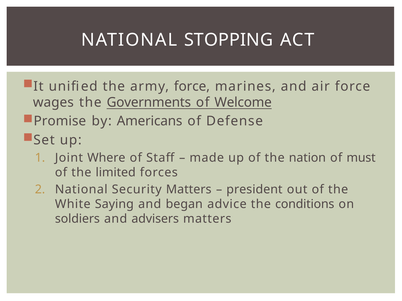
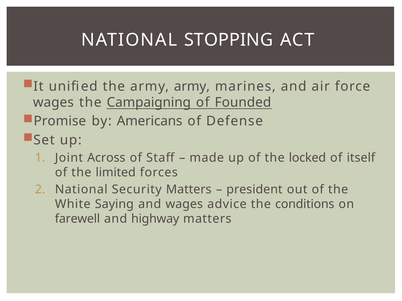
army force: force -> army
Governments: Governments -> Campaigning
Welcome: Welcome -> Founded
Where: Where -> Across
nation: nation -> locked
must: must -> itself
and began: began -> wages
soldiers: soldiers -> farewell
advisers: advisers -> highway
